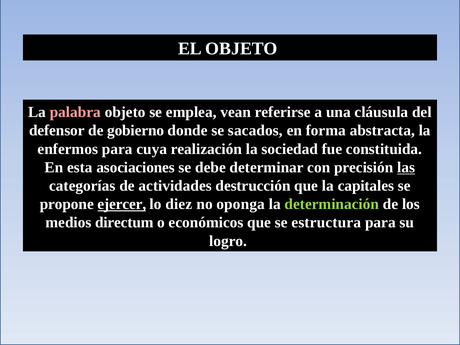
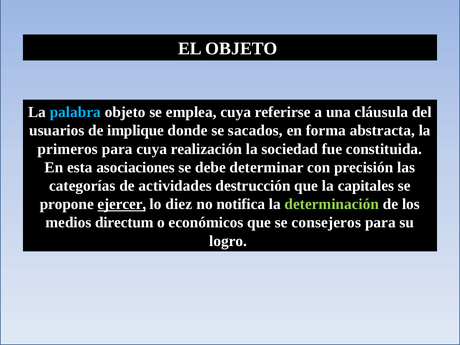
palabra colour: pink -> light blue
emplea vean: vean -> cuya
defensor: defensor -> usuarios
gobierno: gobierno -> implique
enfermos: enfermos -> primeros
las underline: present -> none
oponga: oponga -> notifica
estructura: estructura -> consejeros
